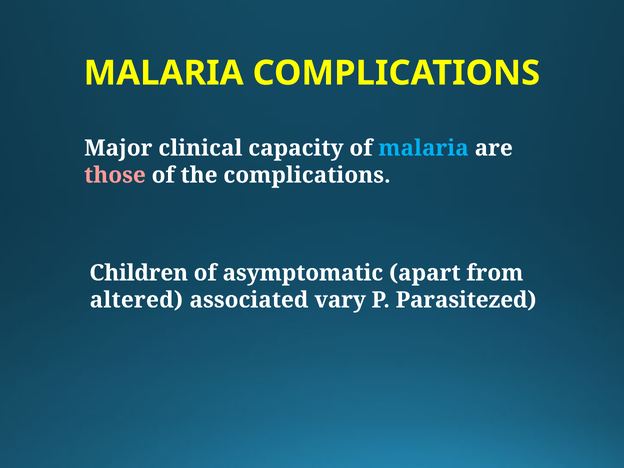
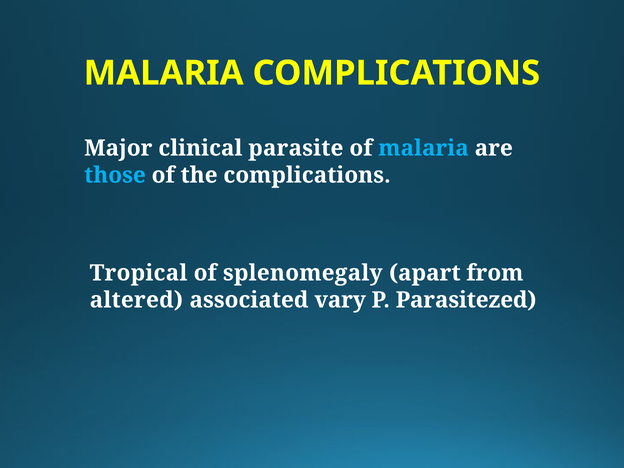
capacity: capacity -> parasite
those colour: pink -> light blue
Children: Children -> Tropical
asymptomatic: asymptomatic -> splenomegaly
